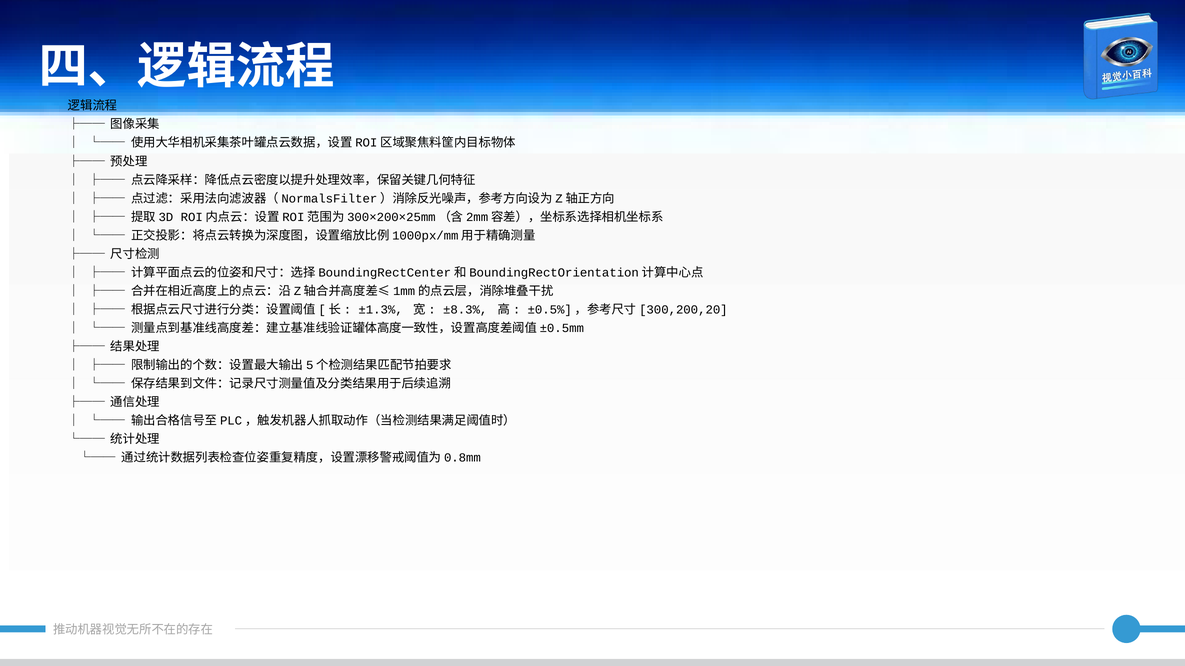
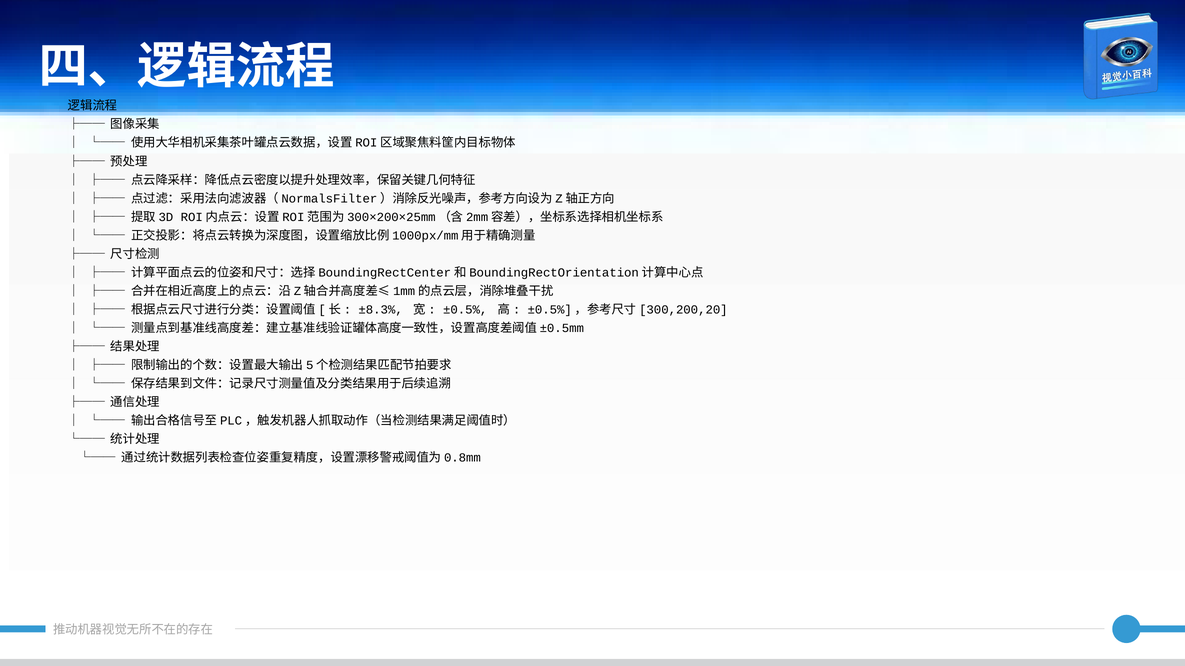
±1.3%: ±1.3% -> ±8.3%
±8.3%: ±8.3% -> ±0.5%
